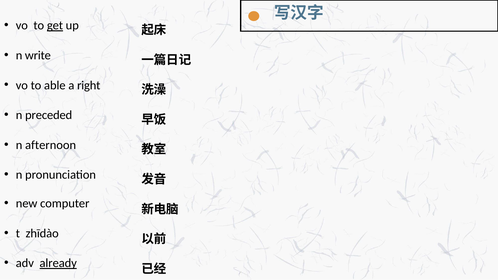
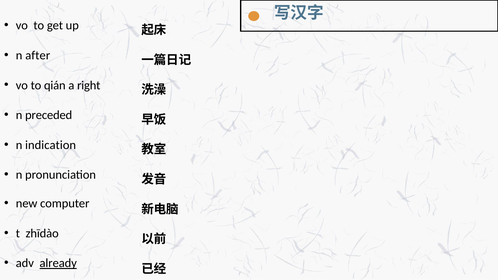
get underline: present -> none
write: write -> after
able: able -> qián
afternoon: afternoon -> indication
